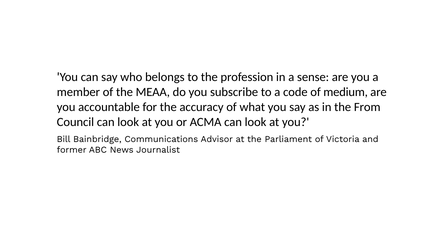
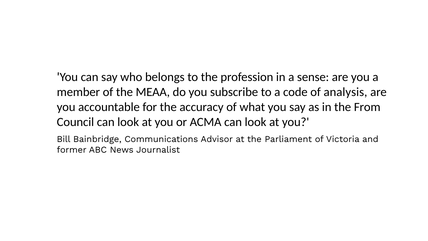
medium: medium -> analysis
